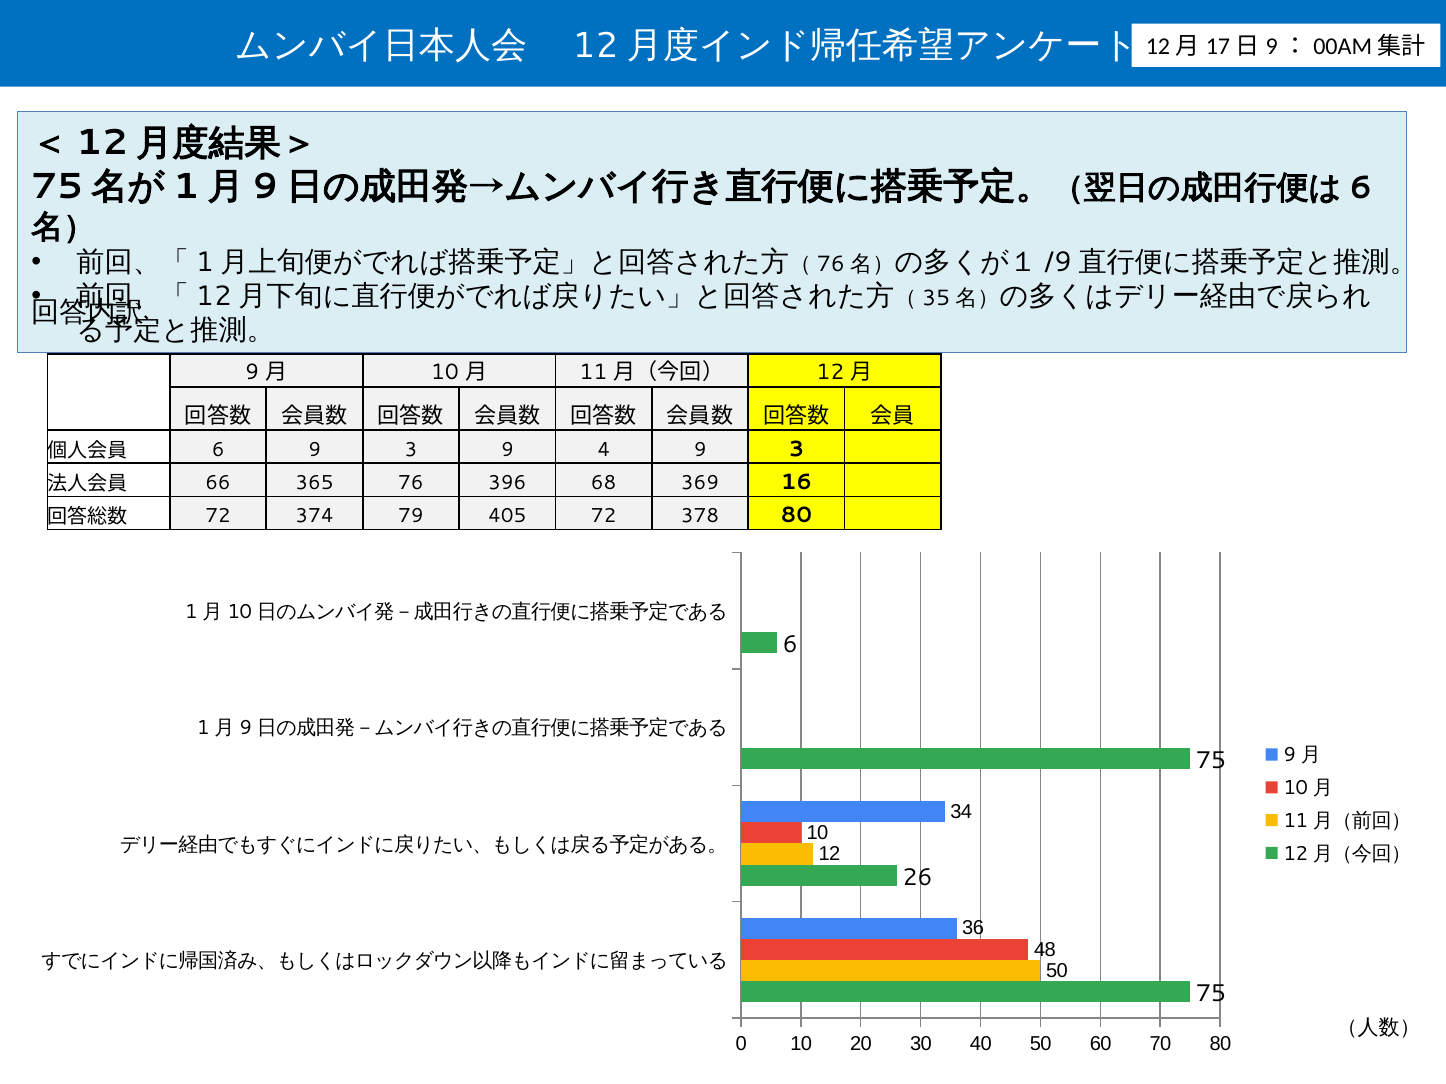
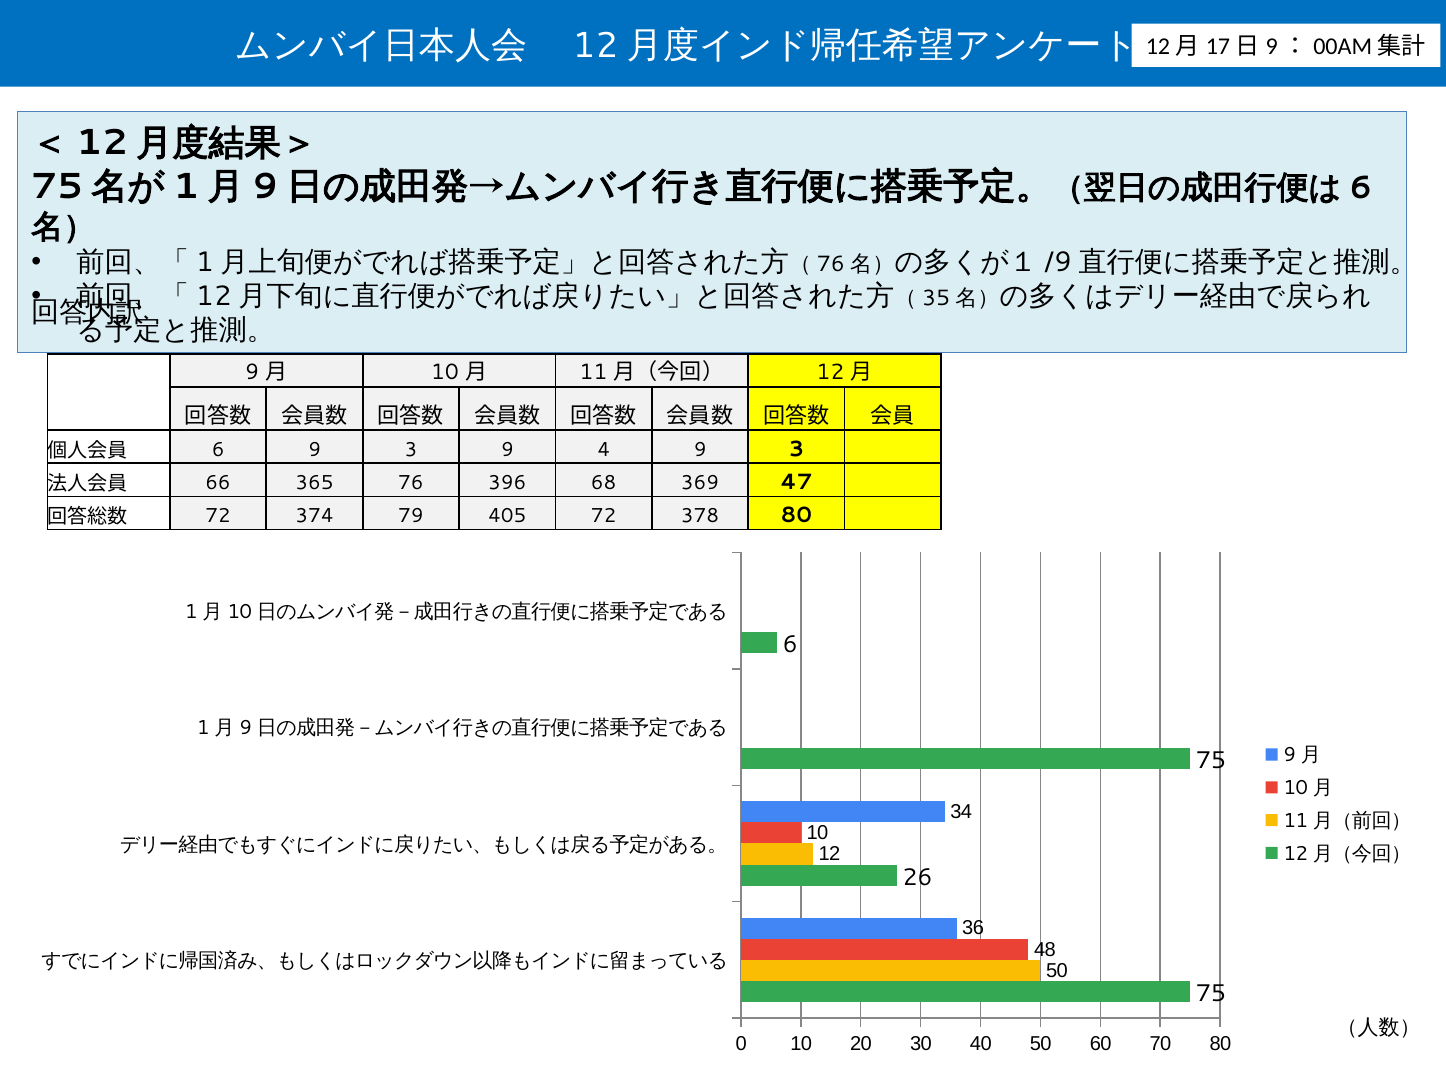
16: 16 -> 47
